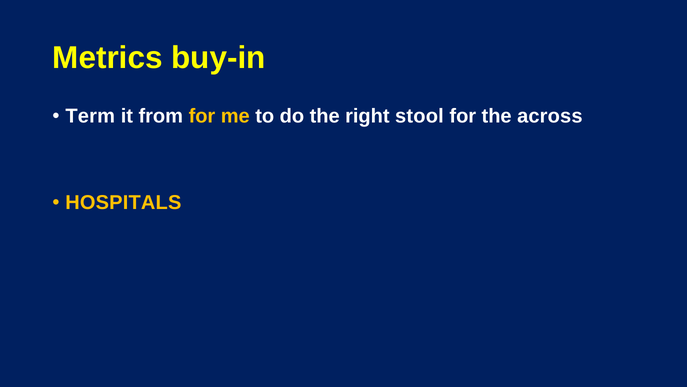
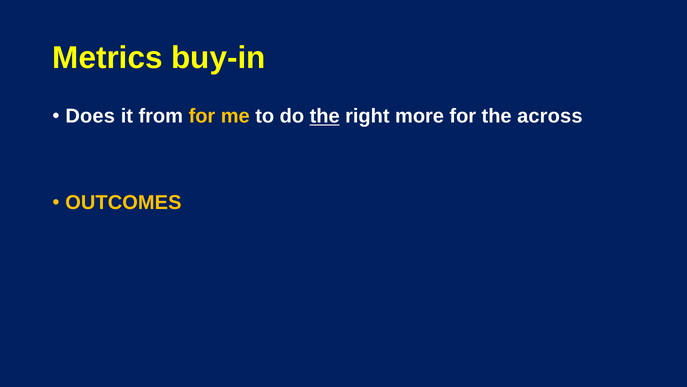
Term: Term -> Does
the at (325, 116) underline: none -> present
stool: stool -> more
HOSPITALS: HOSPITALS -> OUTCOMES
